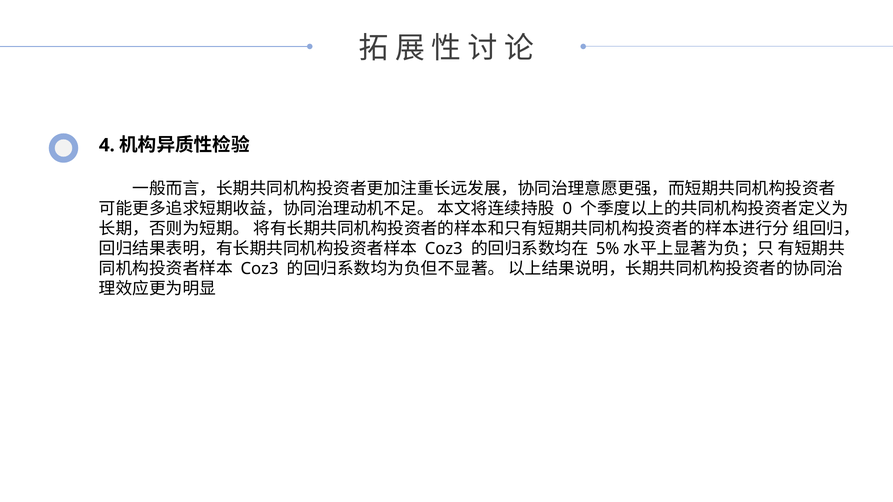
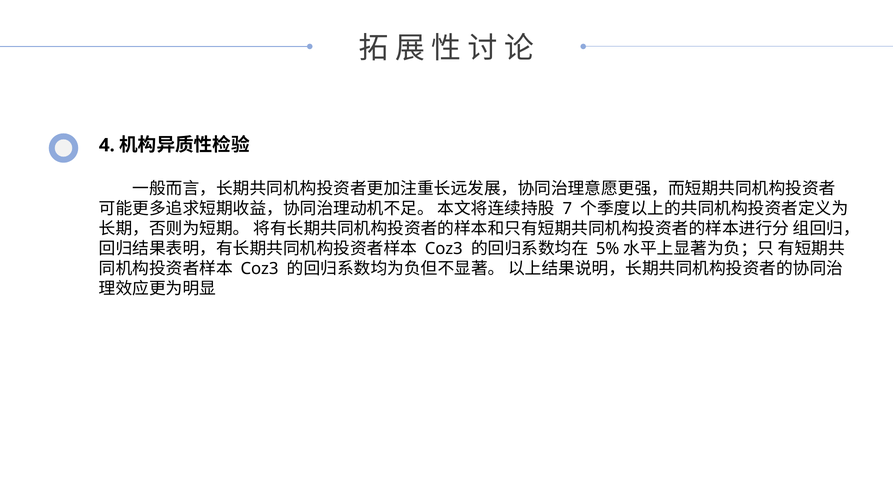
0: 0 -> 7
